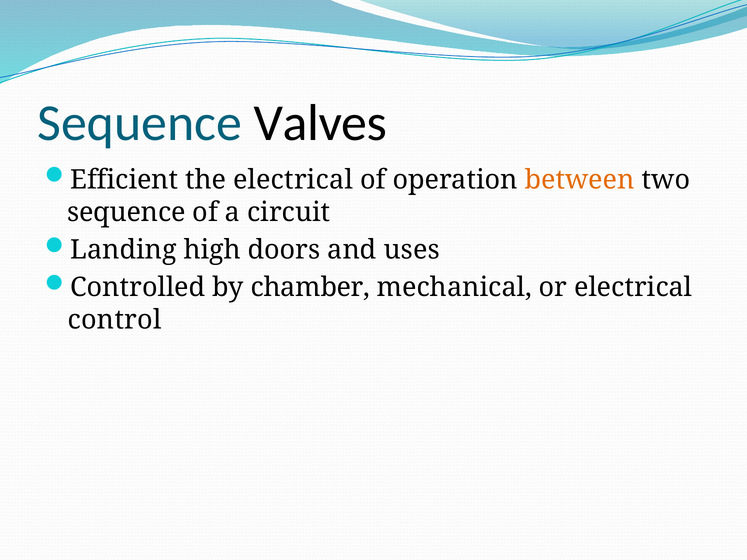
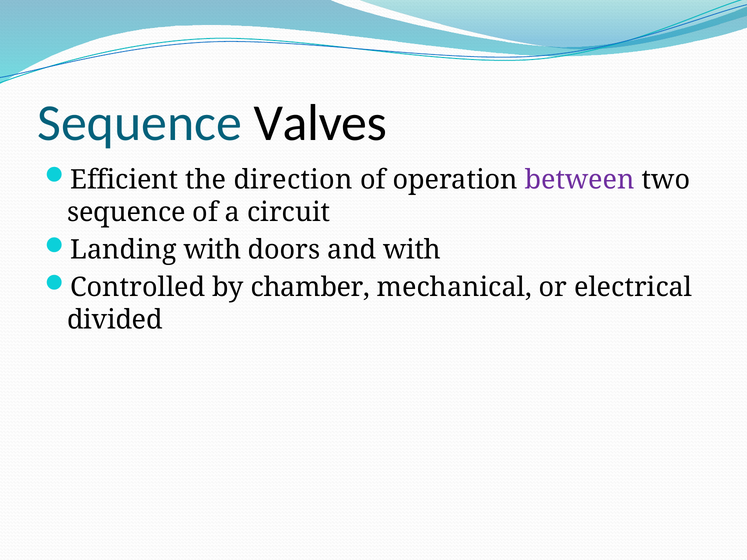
the electrical: electrical -> direction
between colour: orange -> purple
Landing high: high -> with
and uses: uses -> with
control: control -> divided
